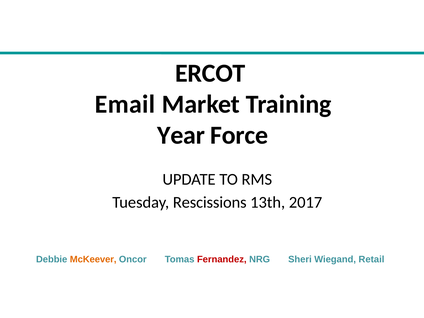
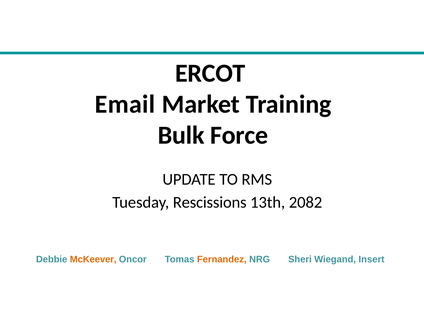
Year: Year -> Bulk
2017: 2017 -> 2082
Fernandez colour: red -> orange
Retail: Retail -> Insert
